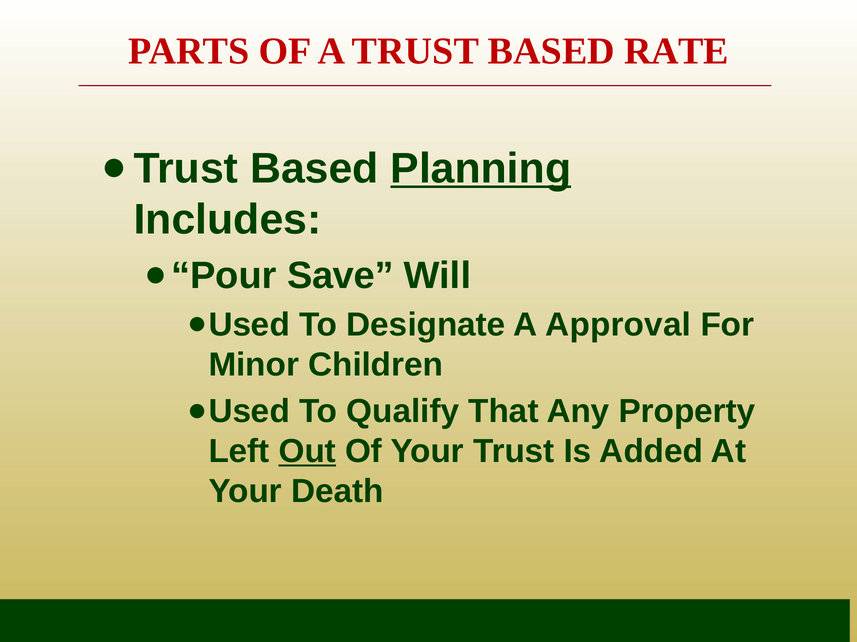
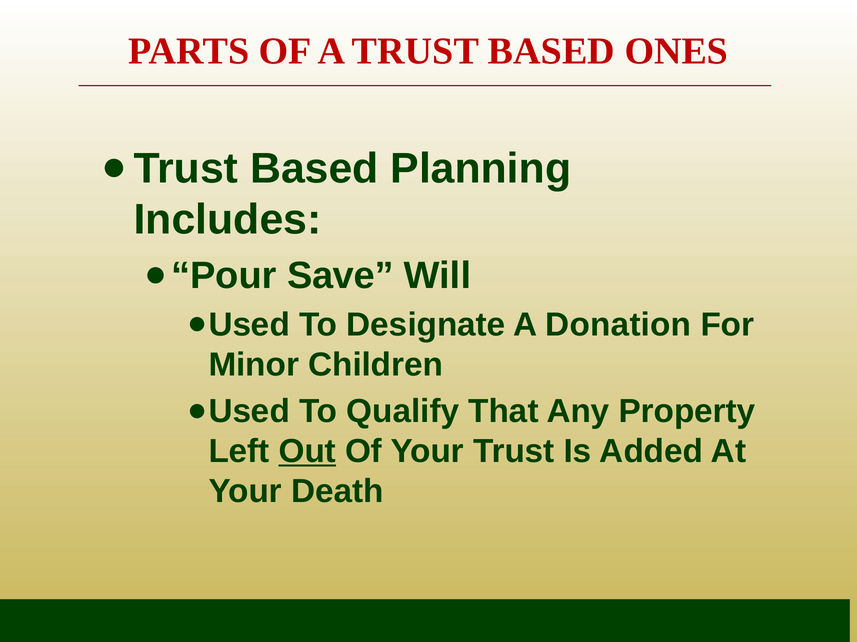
RATE: RATE -> ONES
Planning underline: present -> none
Approval: Approval -> Donation
